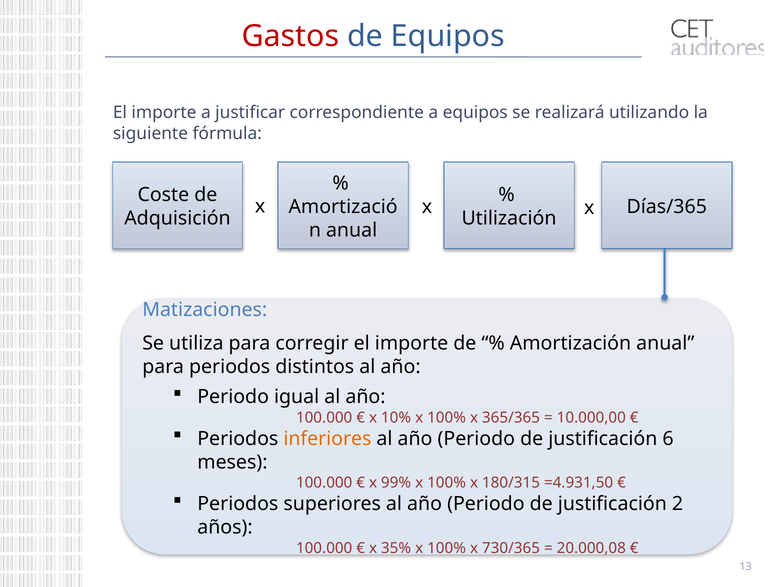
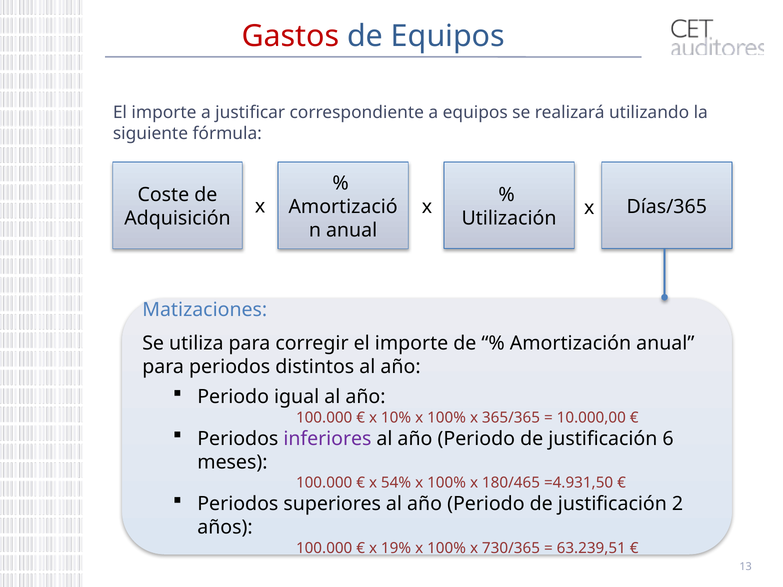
inferiores colour: orange -> purple
99%: 99% -> 54%
180/315: 180/315 -> 180/465
35%: 35% -> 19%
20.000,08: 20.000,08 -> 63.239,51
